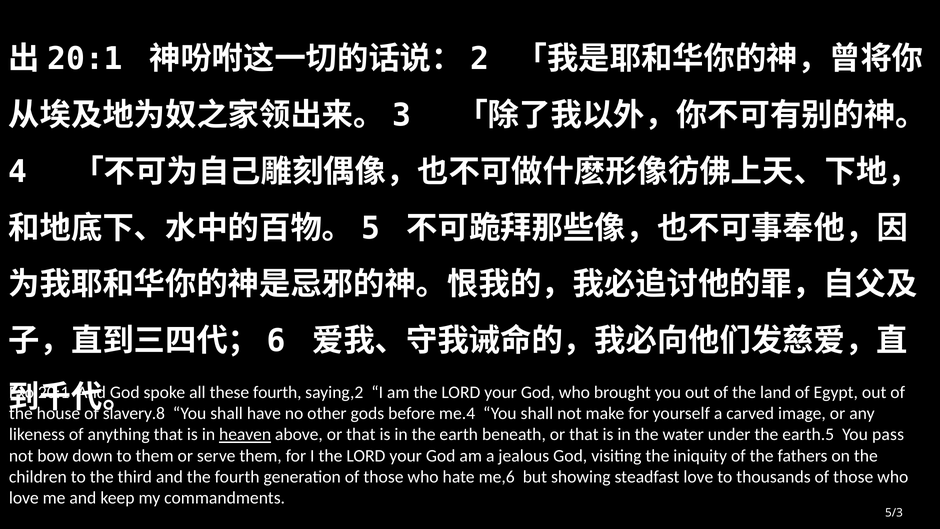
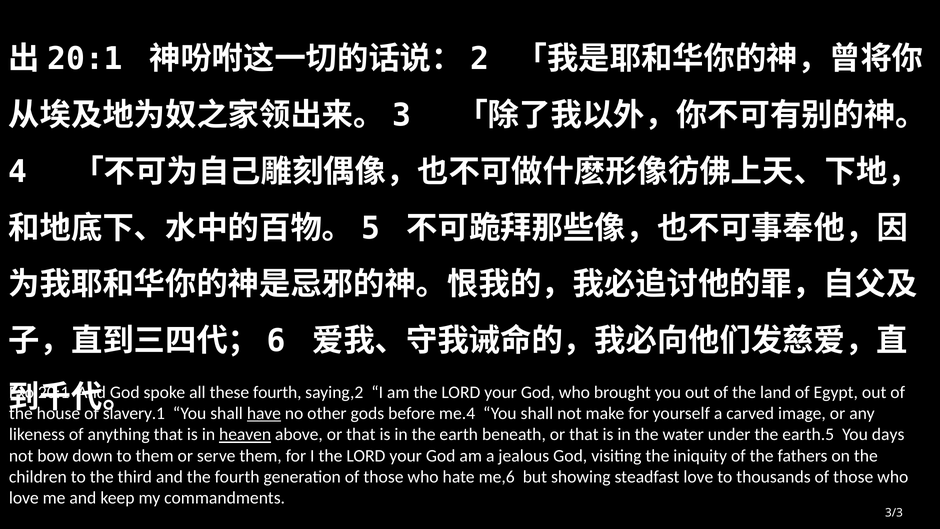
slavery.8: slavery.8 -> slavery.1
have underline: none -> present
pass: pass -> days
5/3: 5/3 -> 3/3
